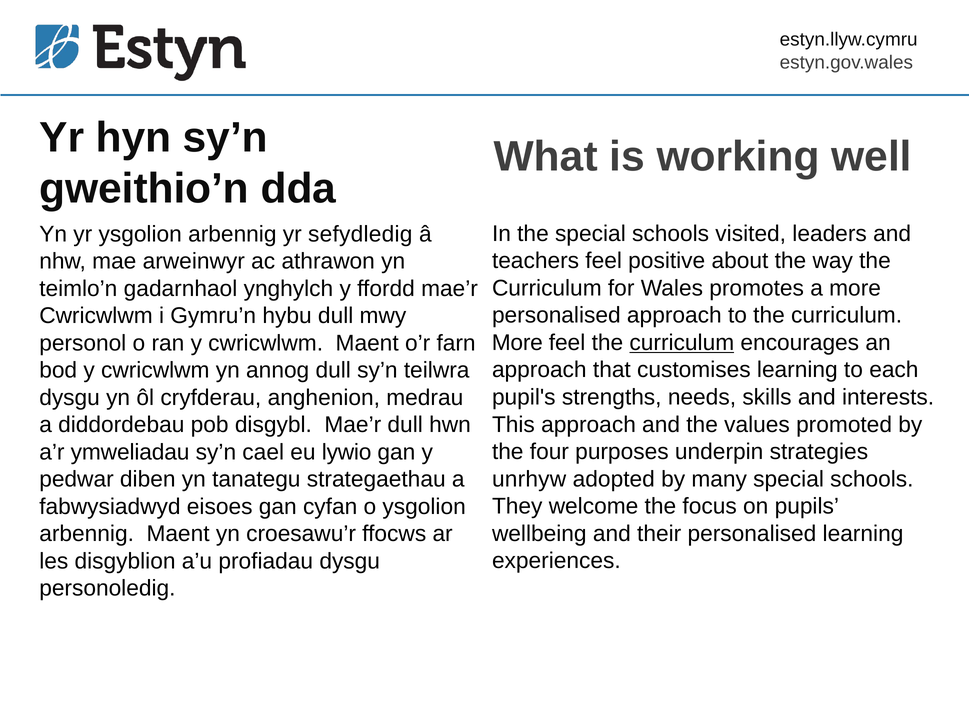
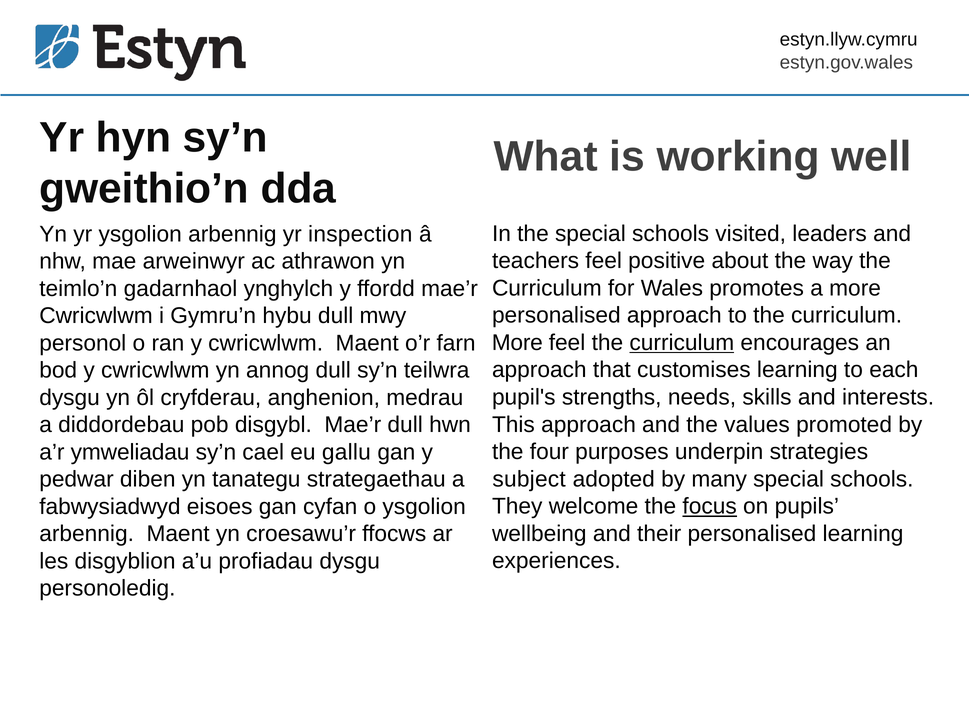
sefydledig: sefydledig -> inspection
lywio: lywio -> gallu
unrhyw: unrhyw -> subject
focus underline: none -> present
